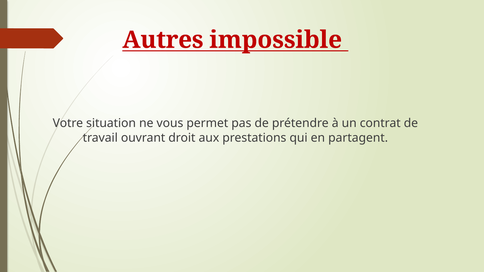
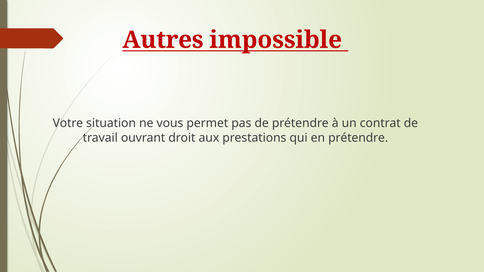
en partagent: partagent -> prétendre
